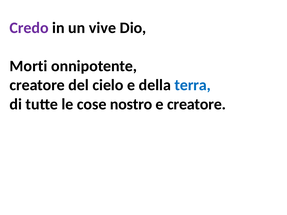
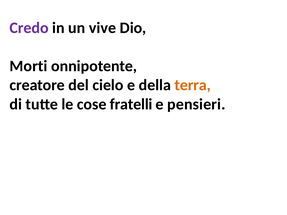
terra colour: blue -> orange
nostro: nostro -> fratelli
e creatore: creatore -> pensieri
